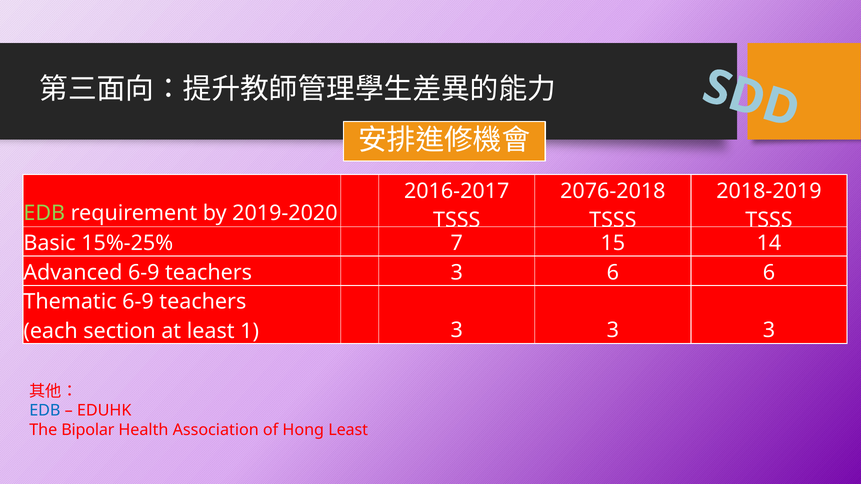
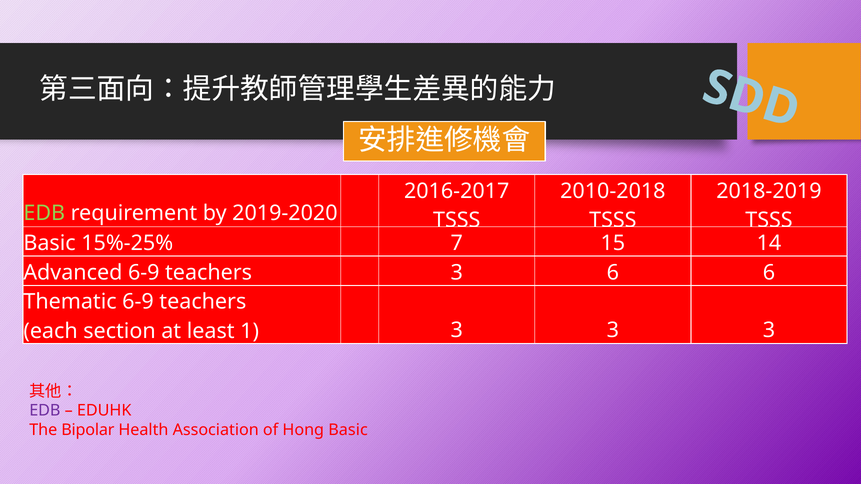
2076-2018: 2076-2018 -> 2010-2018
EDB at (45, 411) colour: blue -> purple
Hong Least: Least -> Basic
